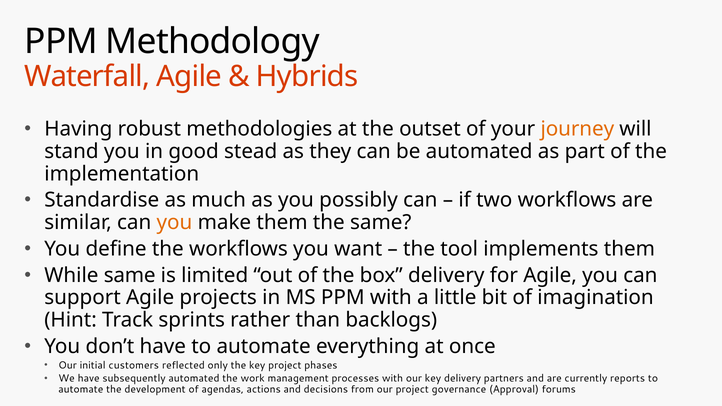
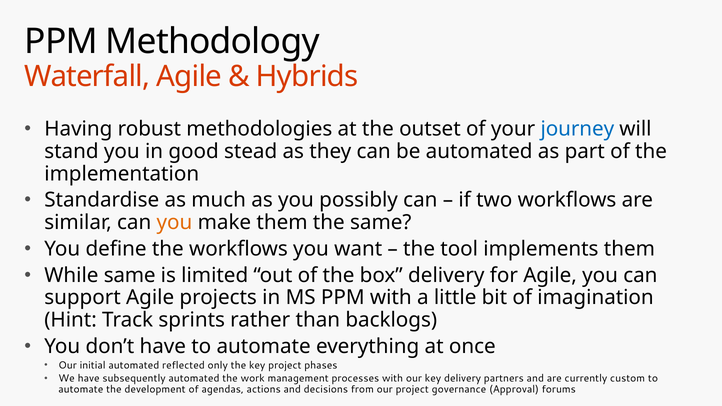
journey colour: orange -> blue
initial customers: customers -> automated
reports: reports -> custom
